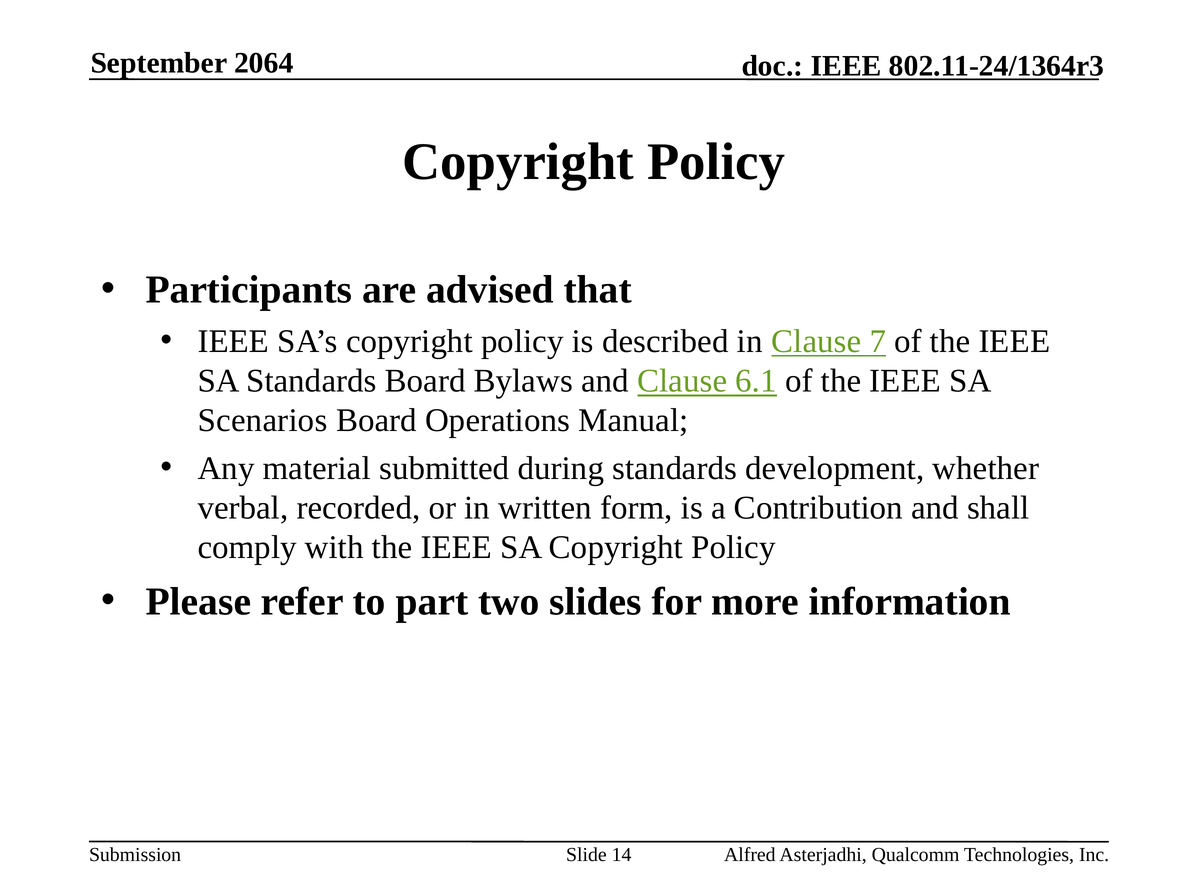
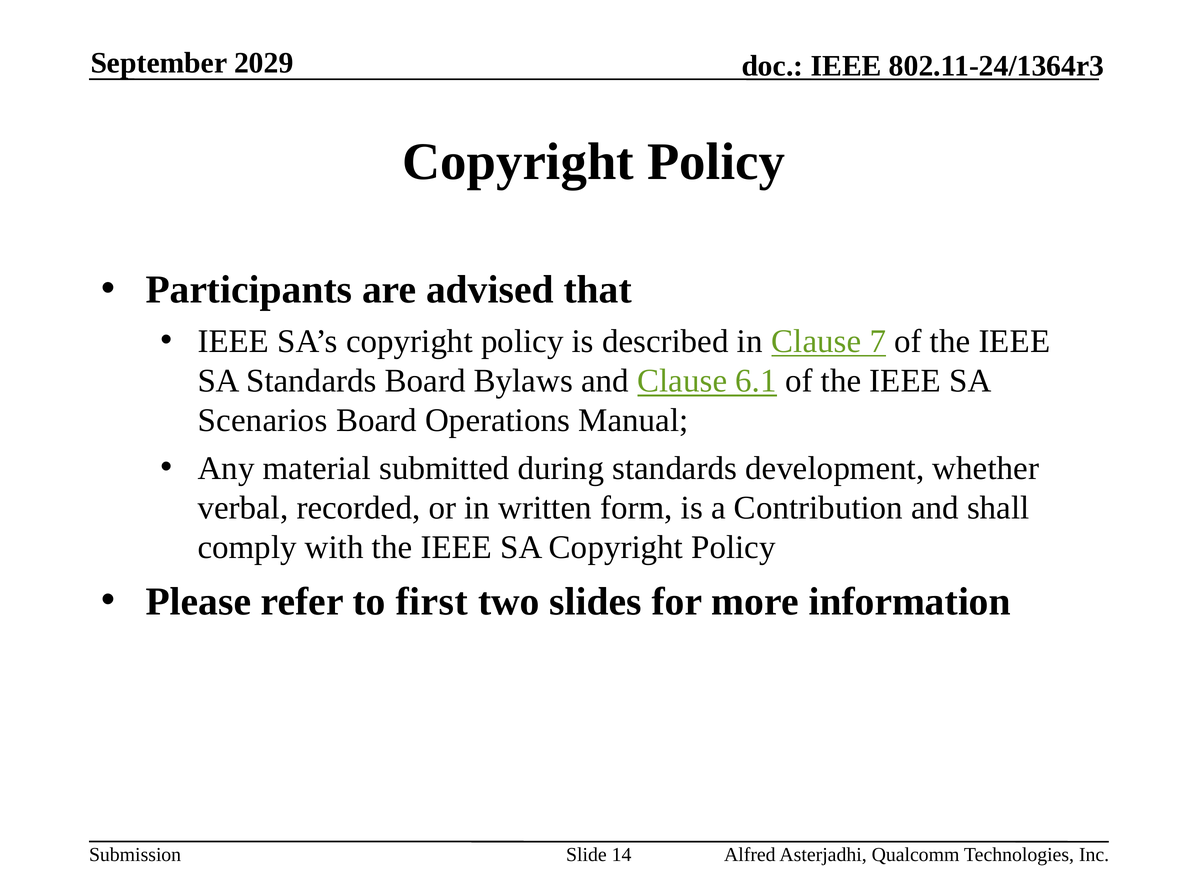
2064: 2064 -> 2029
part: part -> first
